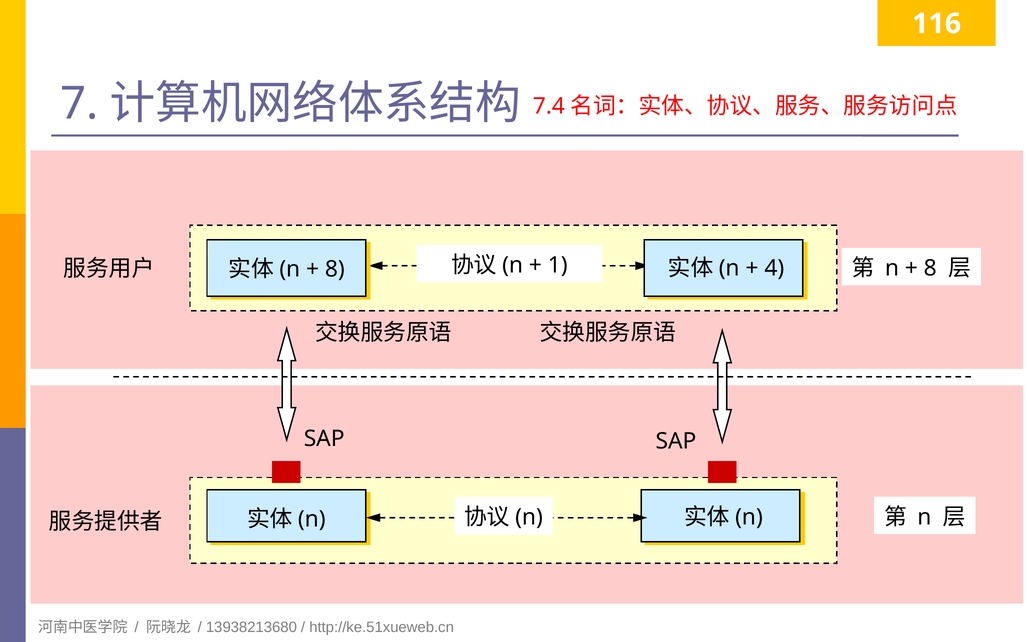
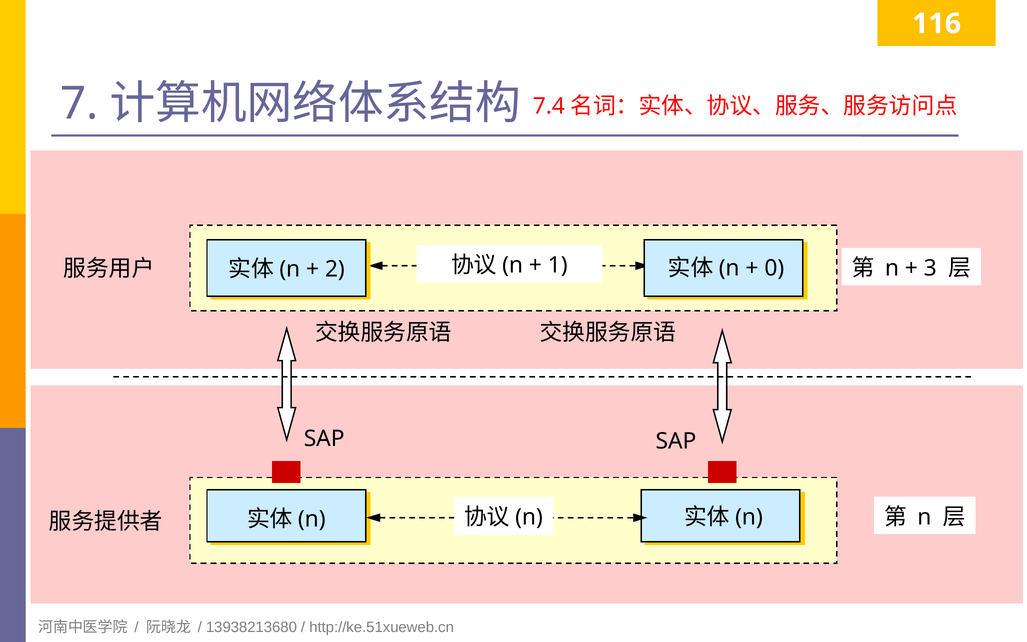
4: 4 -> 0
8 at (930, 268): 8 -> 3
8 at (335, 269): 8 -> 2
